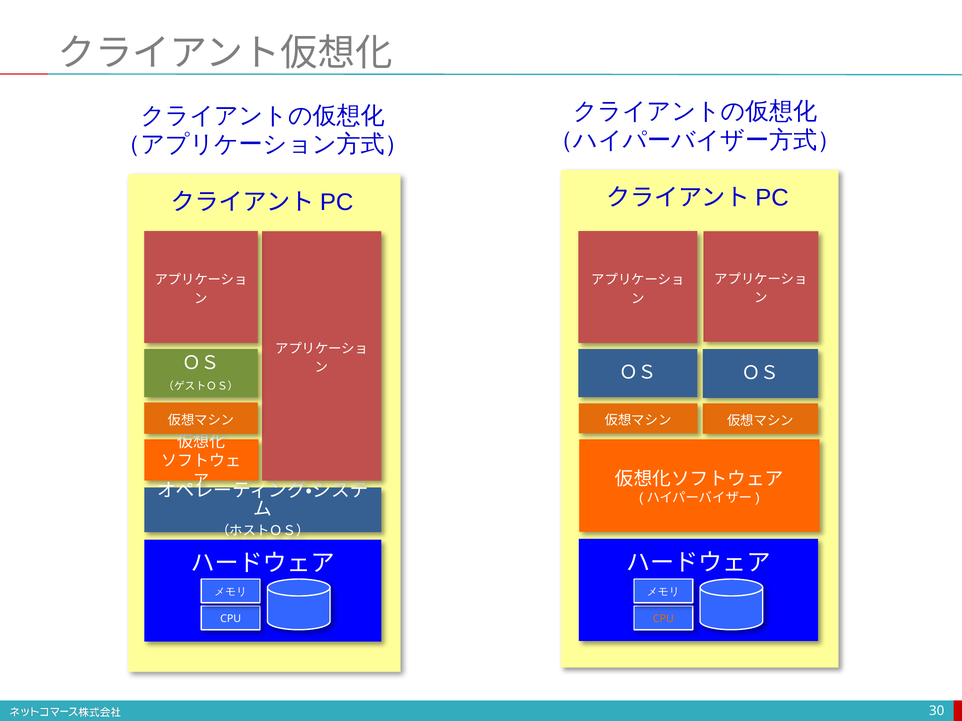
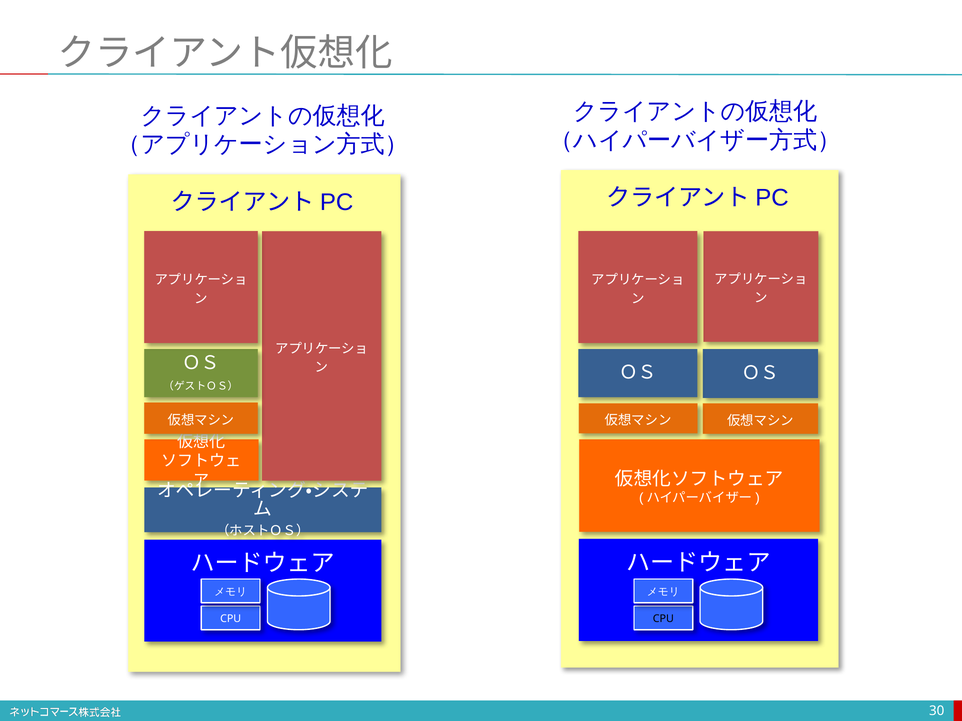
CPU at (663, 619) colour: orange -> black
